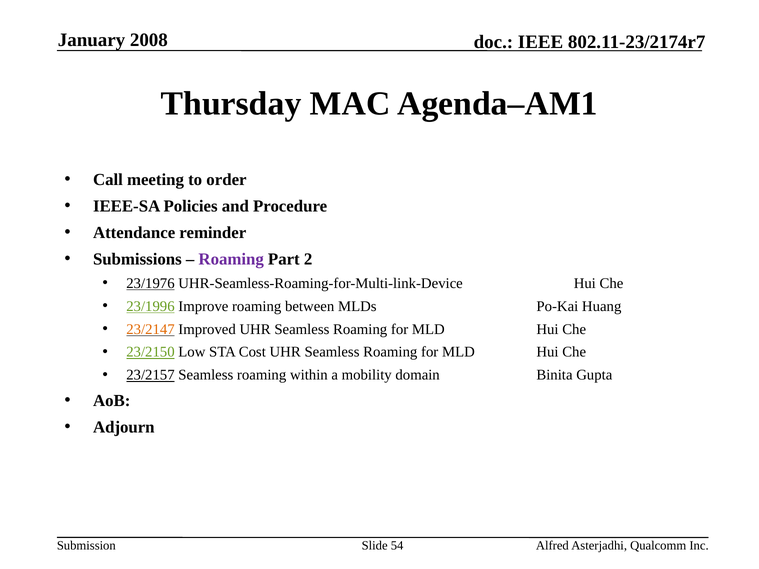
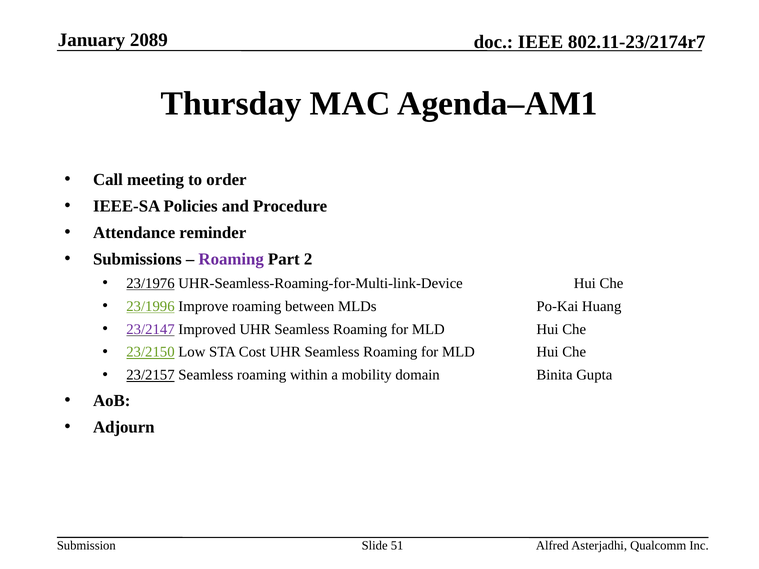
2008: 2008 -> 2089
23/2147 colour: orange -> purple
54: 54 -> 51
